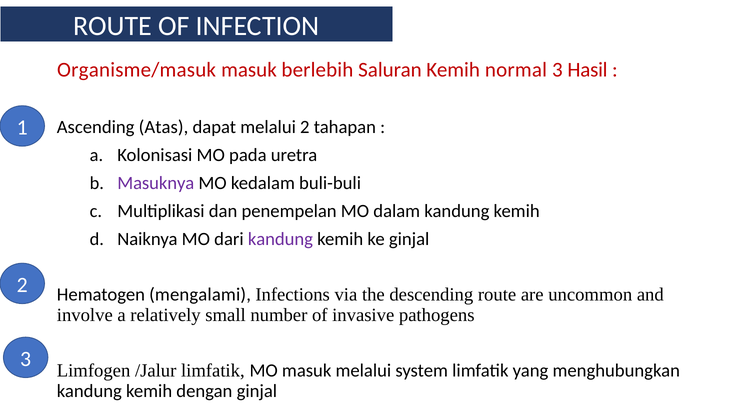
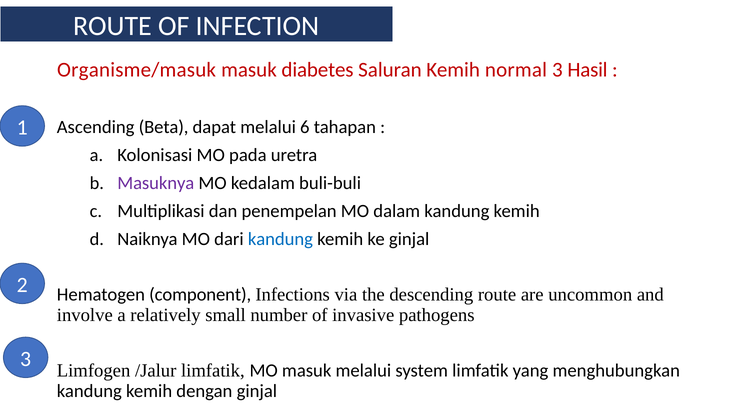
berlebih: berlebih -> diabetes
Atas: Atas -> Beta
melalui 2: 2 -> 6
kandung at (280, 239) colour: purple -> blue
mengalami: mengalami -> component
